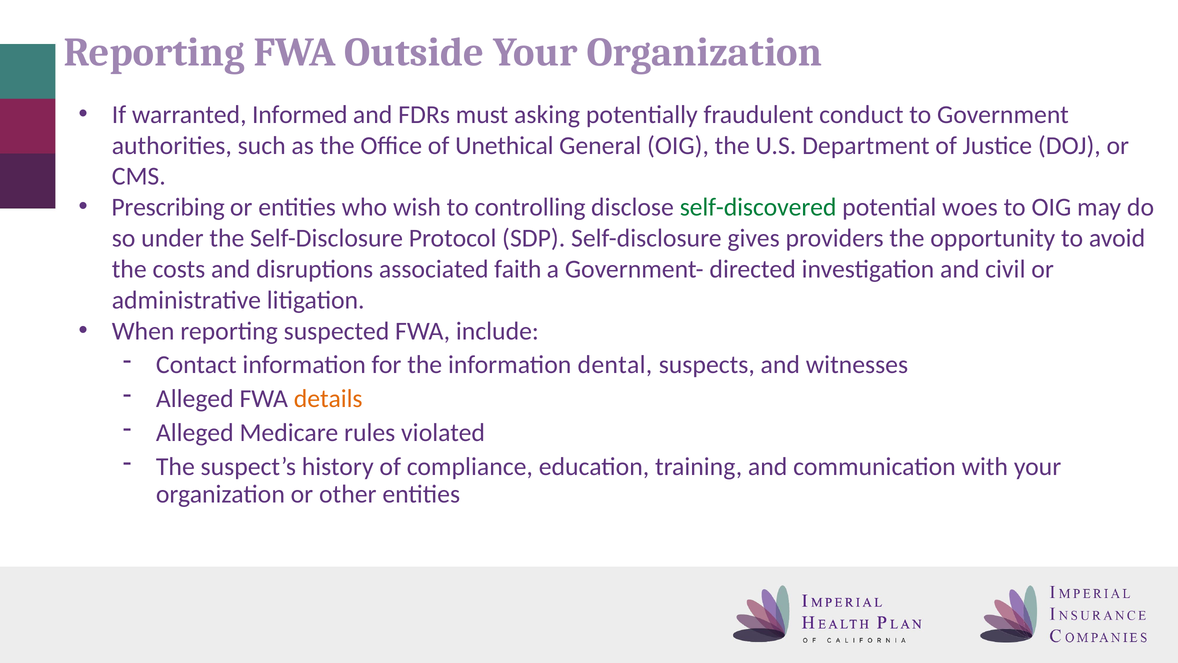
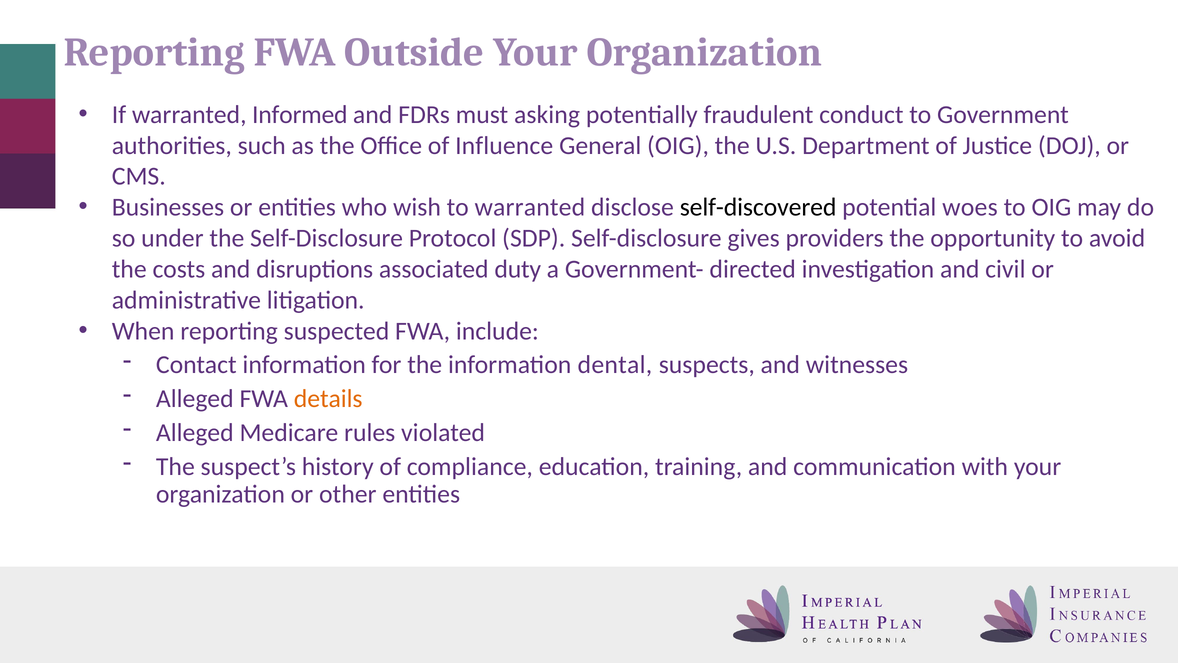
Unethical: Unethical -> Influence
Prescribing: Prescribing -> Businesses
to controlling: controlling -> warranted
self-discovered colour: green -> black
faith: faith -> duty
